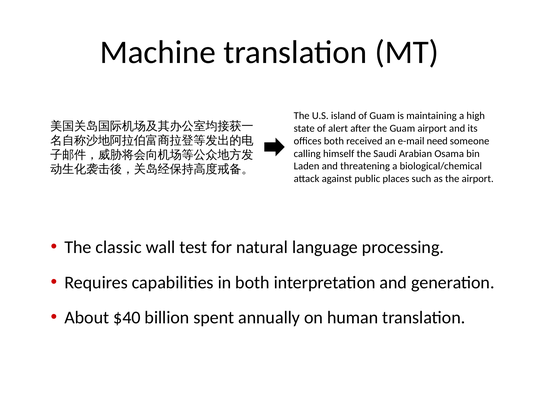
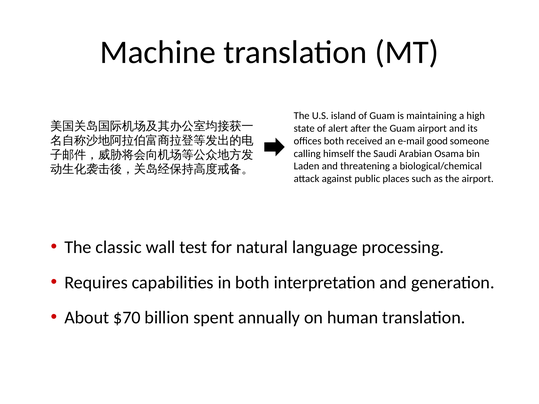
need: need -> good
$40: $40 -> $70
